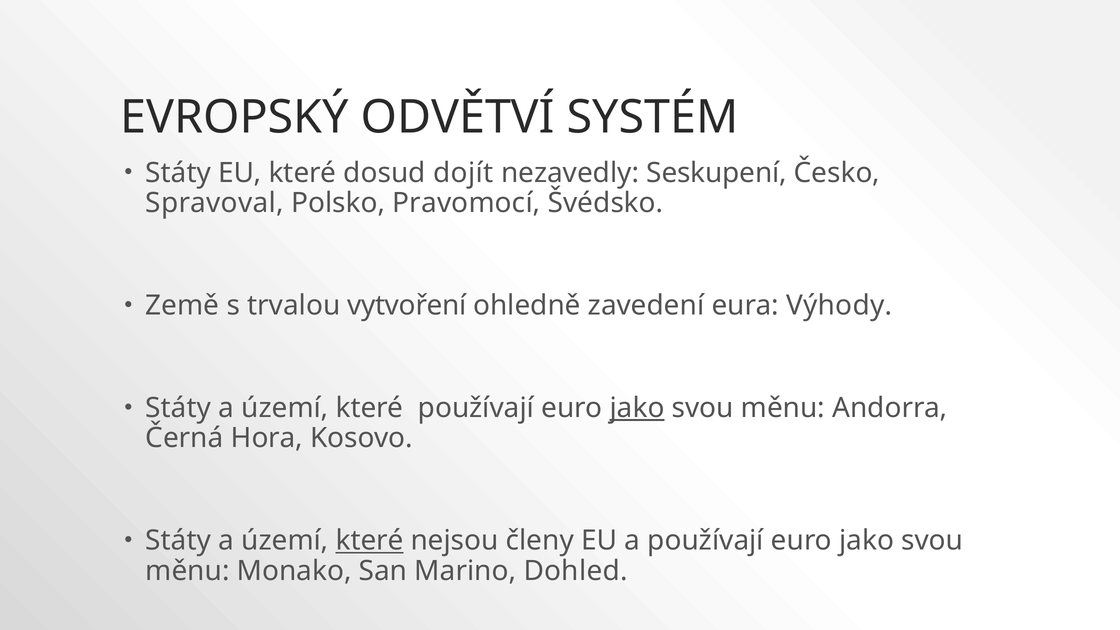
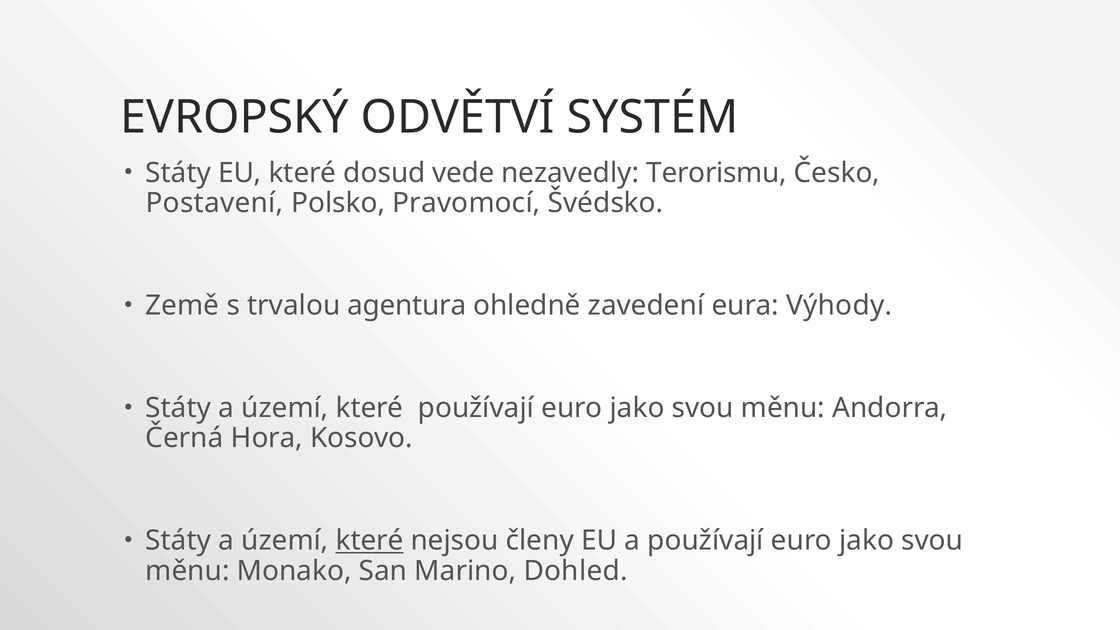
dojít: dojít -> vede
Seskupení: Seskupení -> Terorismu
Spravoval: Spravoval -> Postavení
vytvoření: vytvoření -> agentura
jako at (637, 408) underline: present -> none
